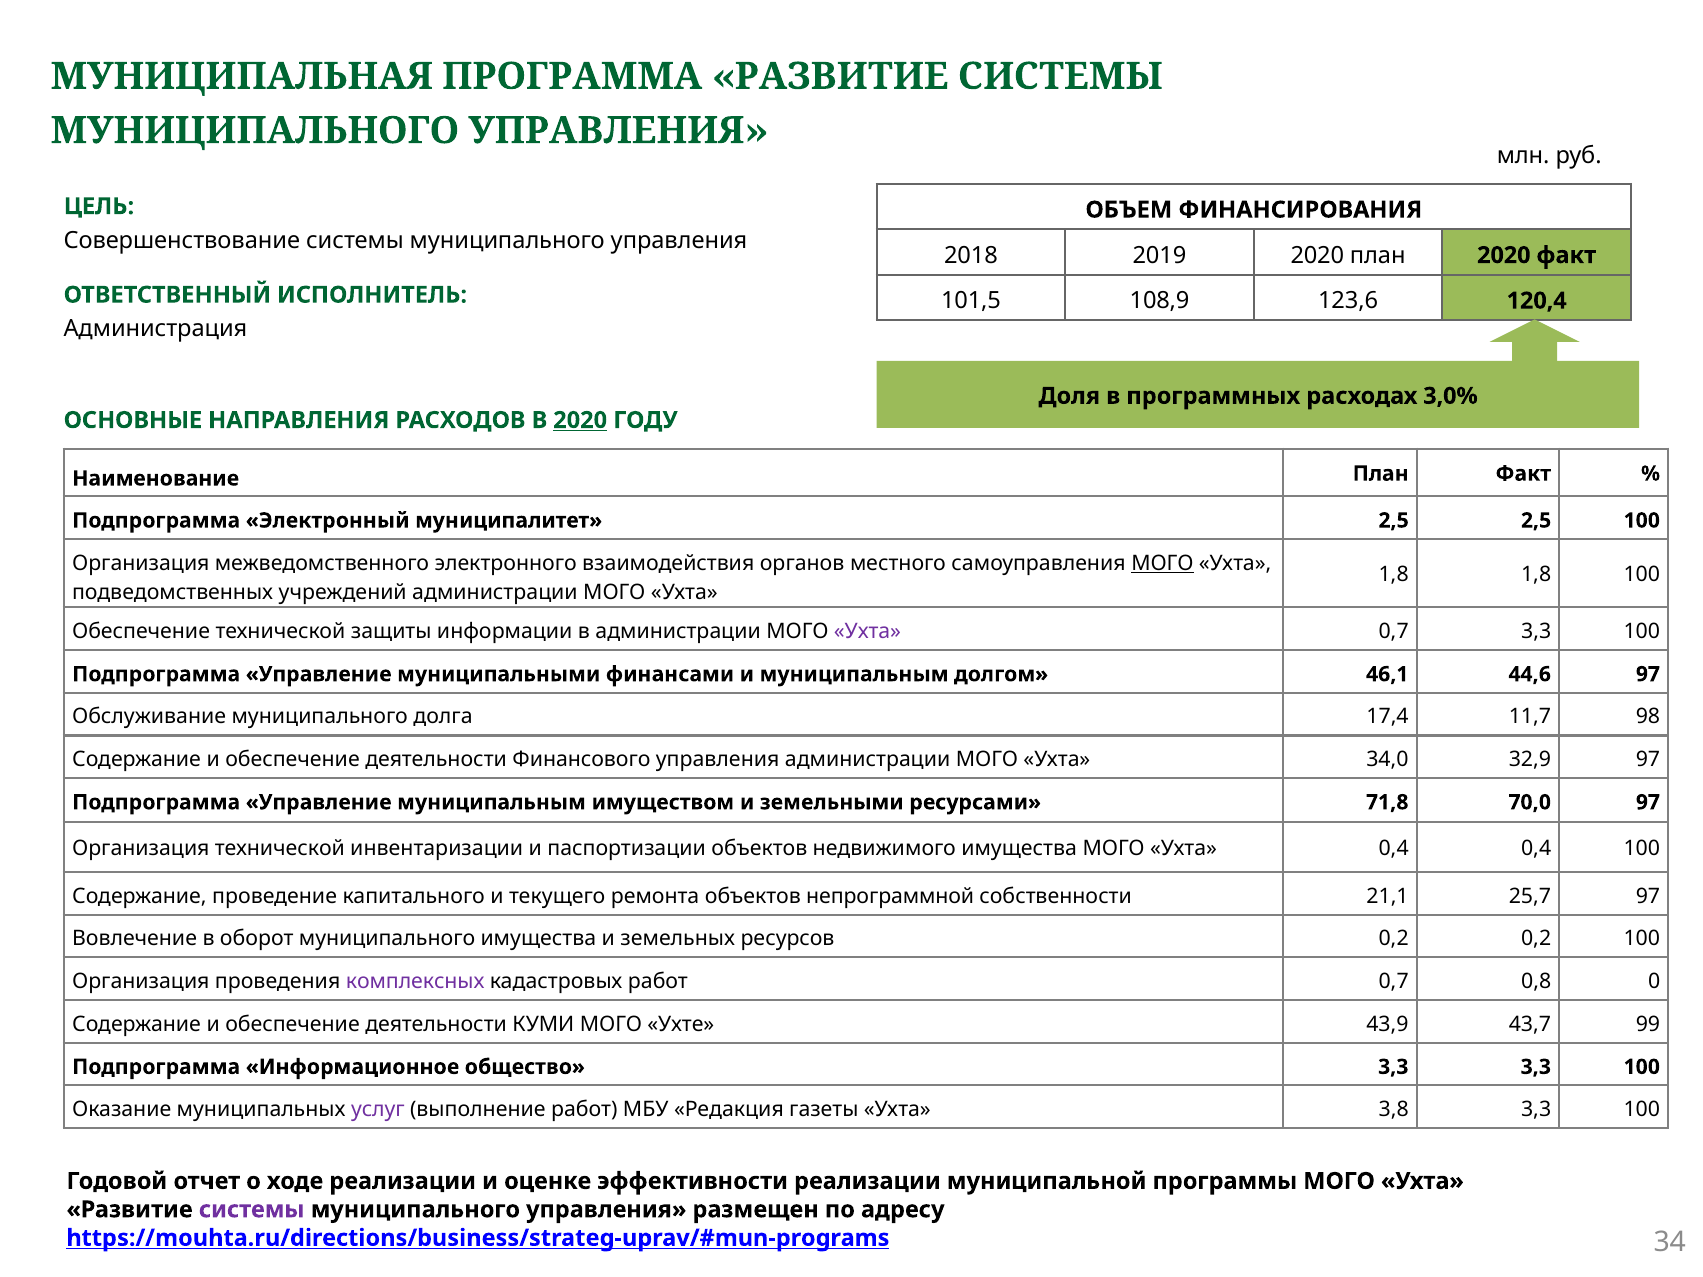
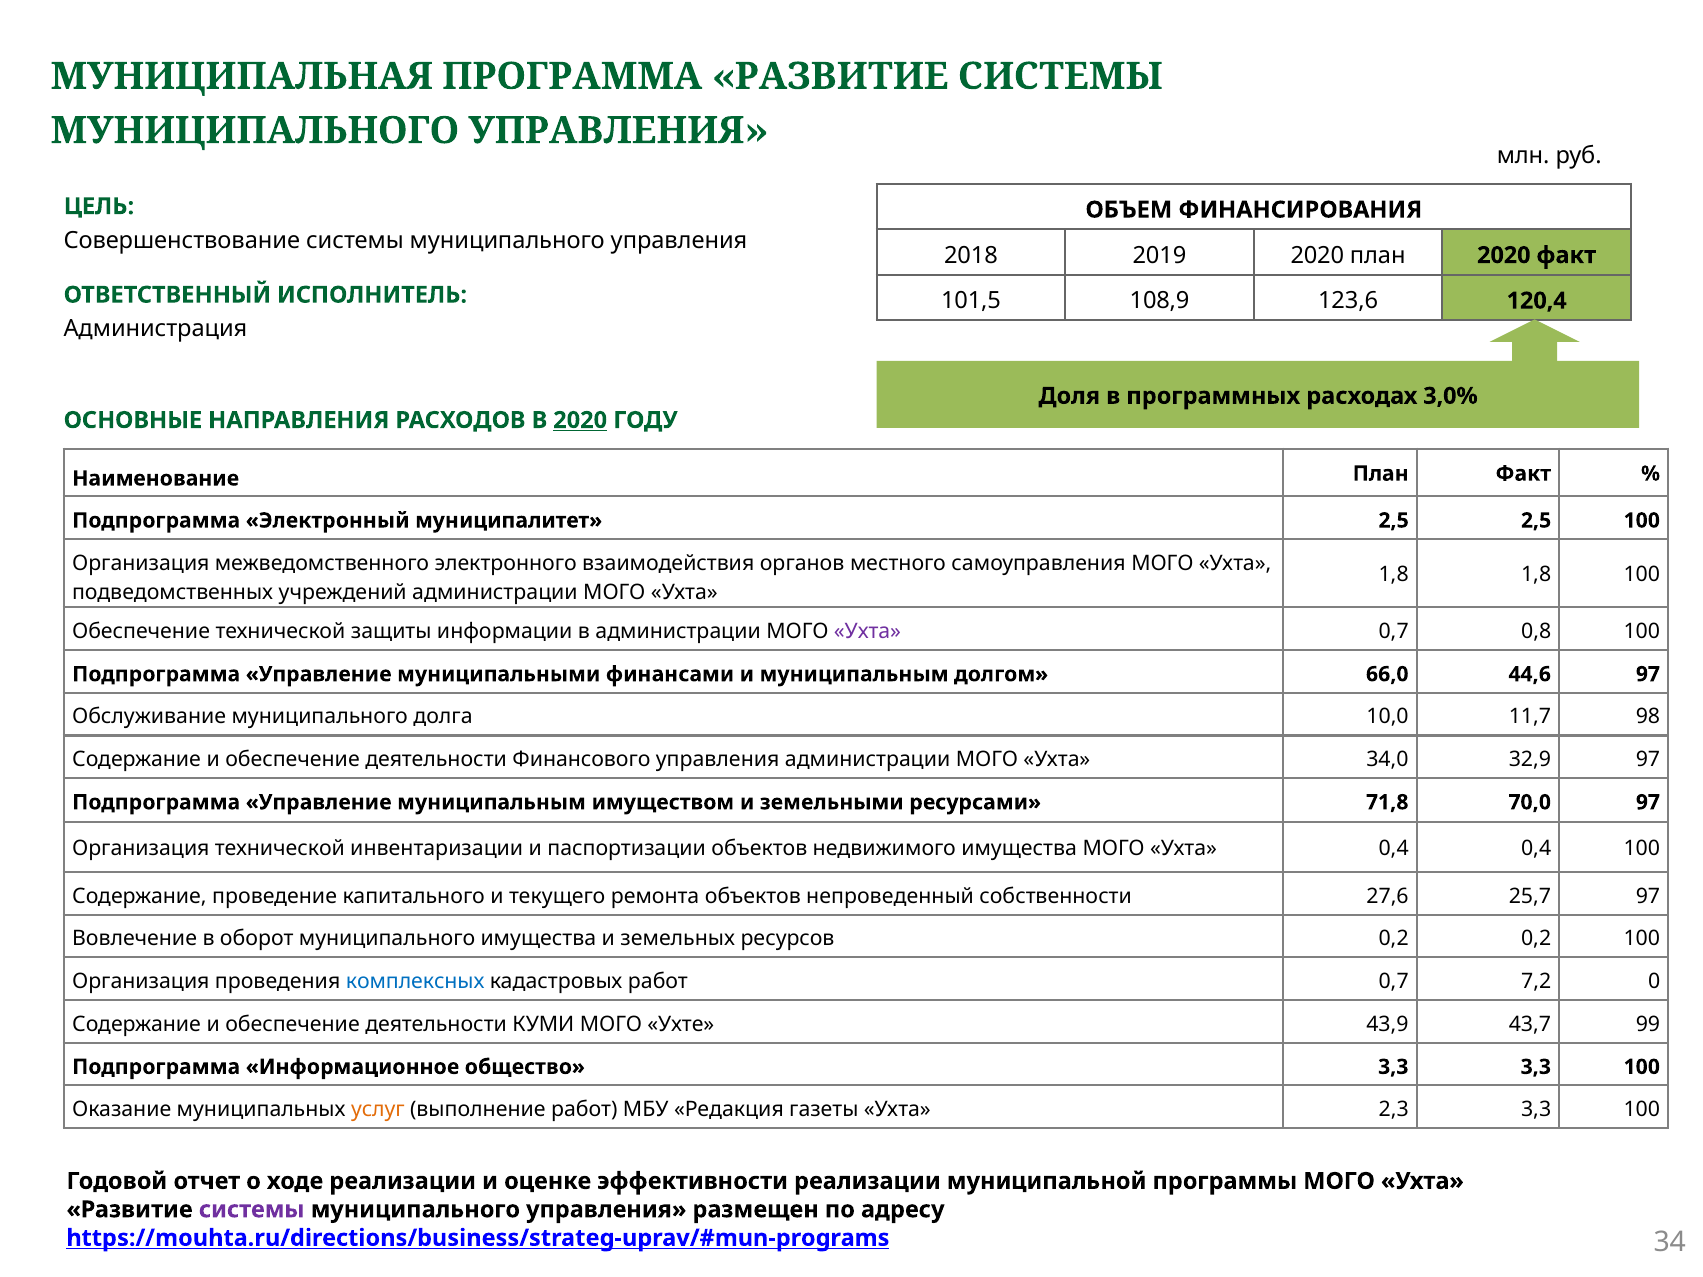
МОГО at (1162, 563) underline: present -> none
0,7 3,3: 3,3 -> 0,8
46,1: 46,1 -> 66,0
17,4: 17,4 -> 10,0
непрограммной: непрограммной -> непроведенный
21,1: 21,1 -> 27,6
комплексных colour: purple -> blue
0,8: 0,8 -> 7,2
услуг colour: purple -> orange
3,8: 3,8 -> 2,3
